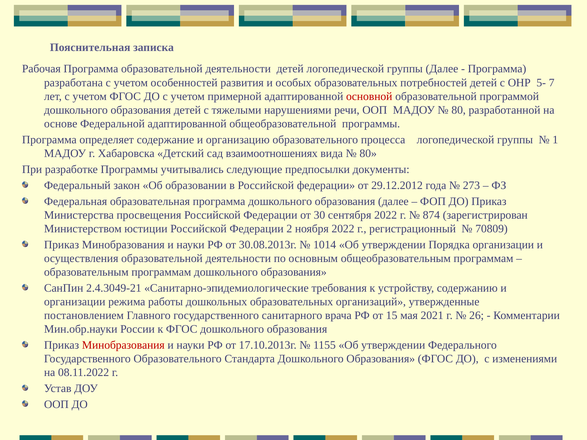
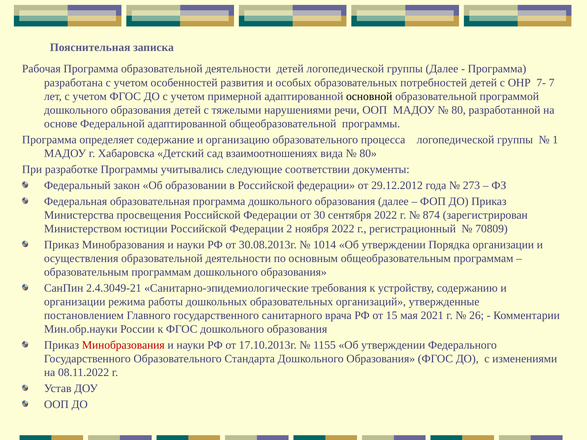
5-: 5- -> 7-
основной colour: red -> black
предпосылки: предпосылки -> соответствии
